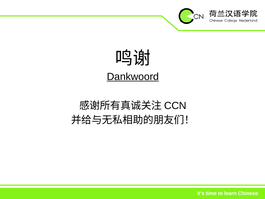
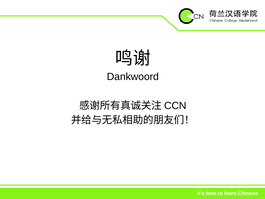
Dankwoord underline: present -> none
